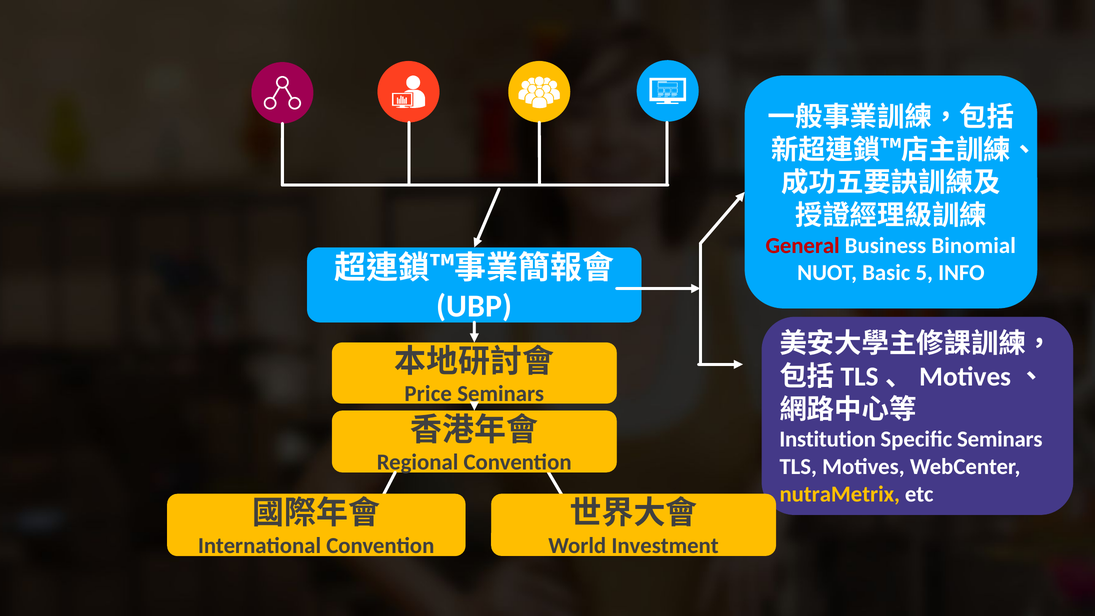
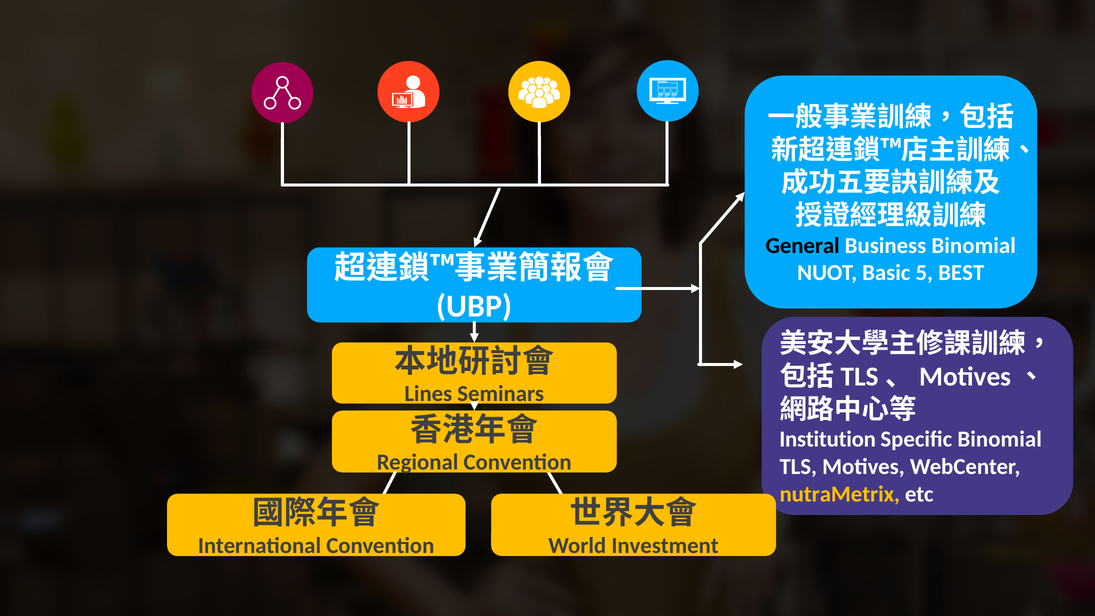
General colour: red -> black
INFO: INFO -> BEST
Price: Price -> Lines
Specific Seminars: Seminars -> Binomial
